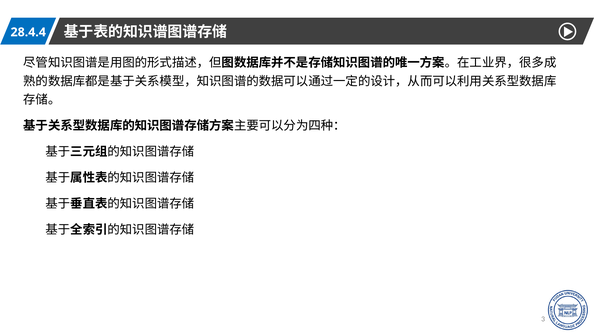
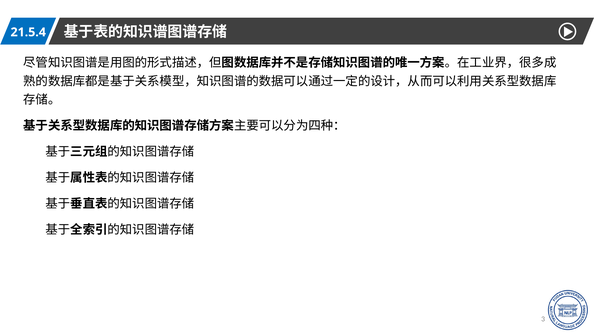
28.4.4: 28.4.4 -> 21.5.4
